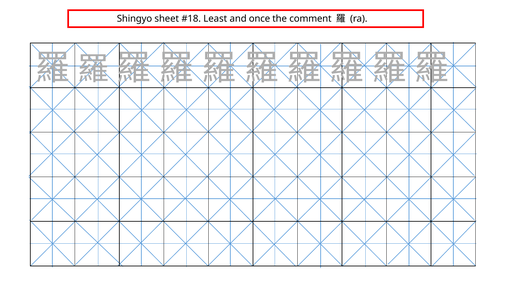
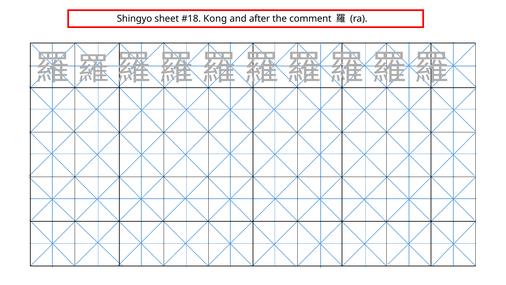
Least: Least -> Kong
once: once -> after
